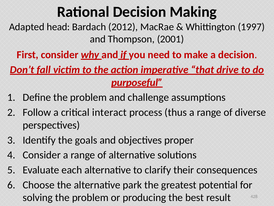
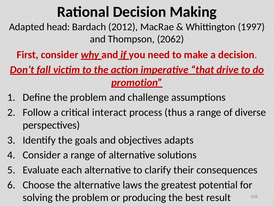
2001: 2001 -> 2062
purposeful: purposeful -> promotion
proper: proper -> adapts
park: park -> laws
